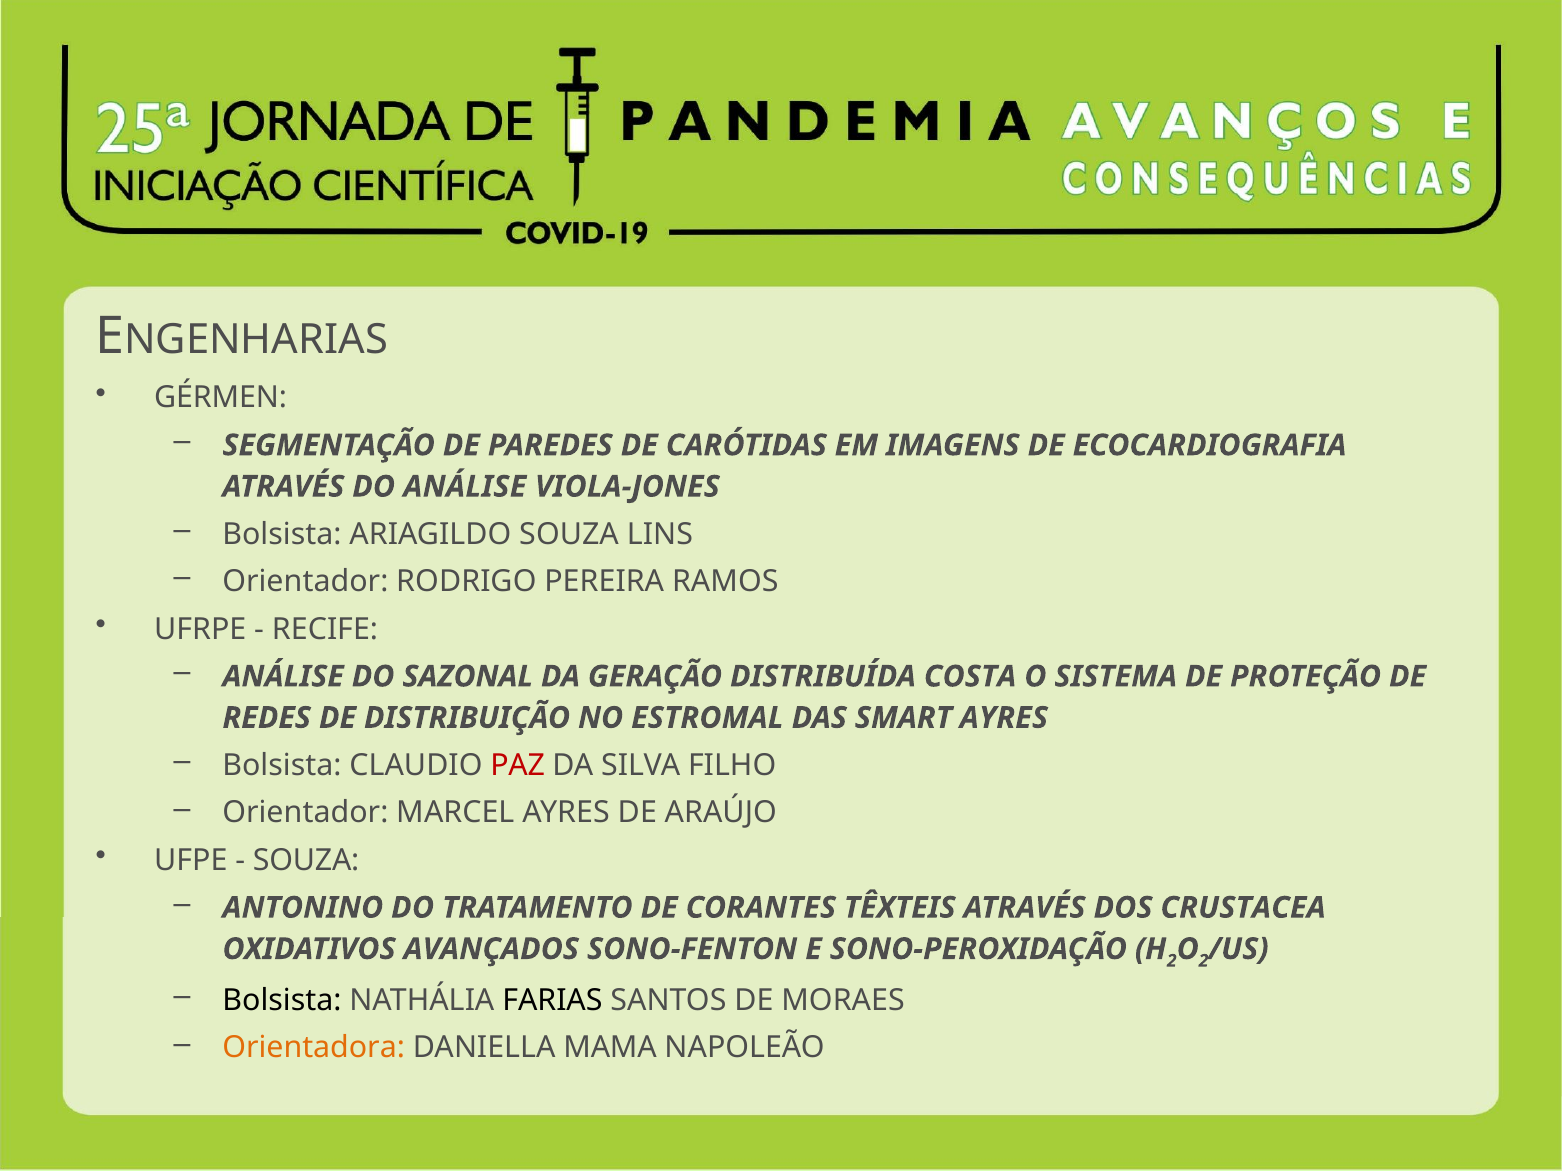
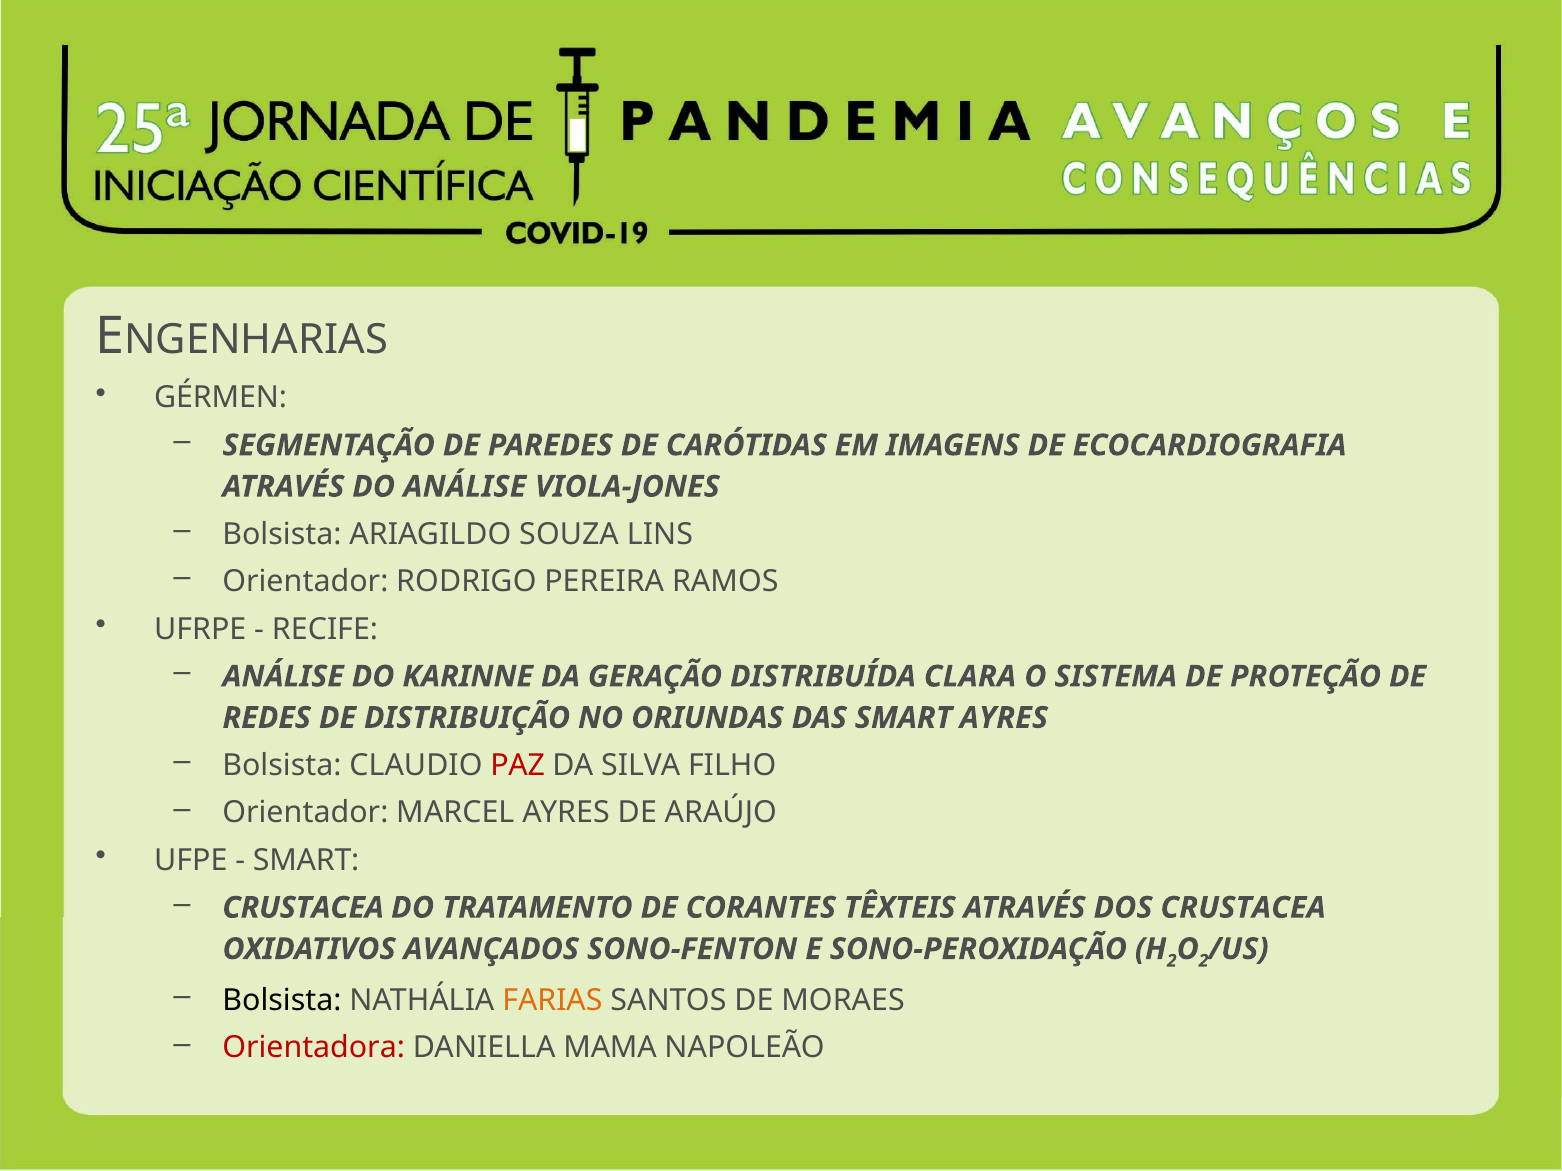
SAZONAL: SAZONAL -> KARINNE
COSTA: COSTA -> CLARA
ESTROMAL: ESTROMAL -> ORIUNDAS
SOUZA at (306, 861): SOUZA -> SMART
ANTONINO at (303, 908): ANTONINO -> CRUSTACEA
FARIAS colour: black -> orange
Orientadora colour: orange -> red
